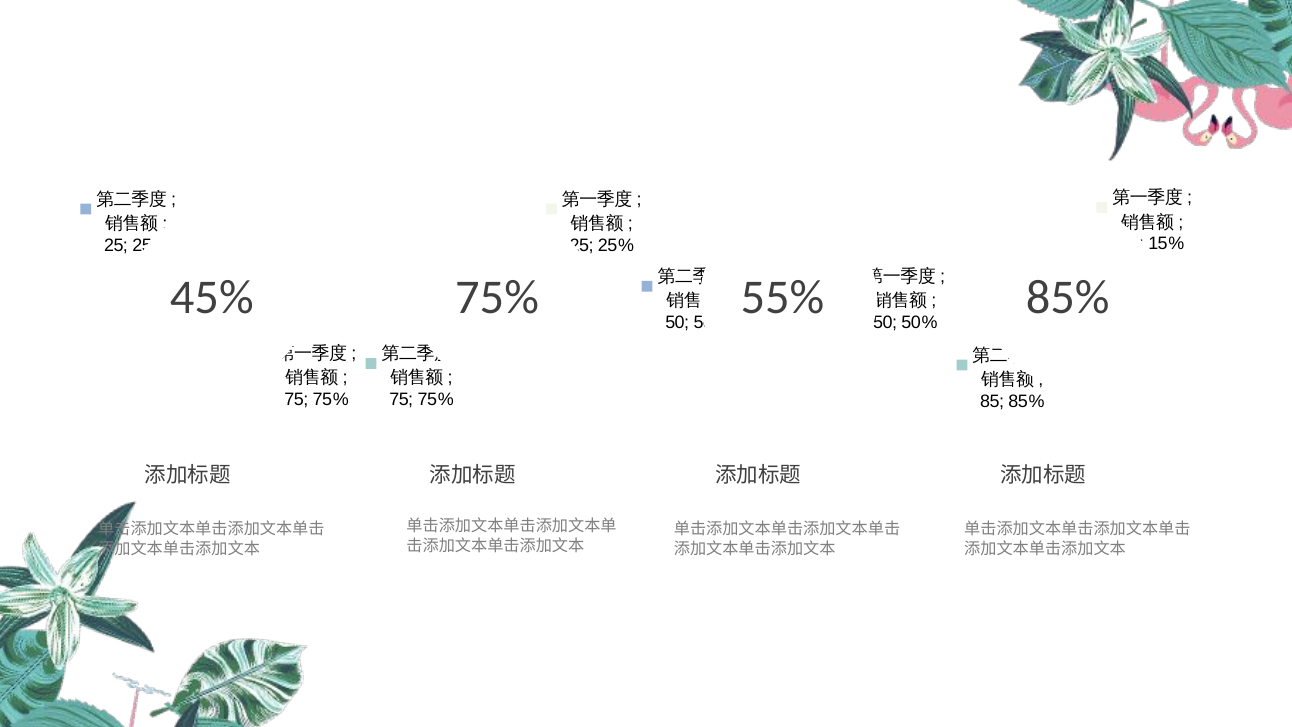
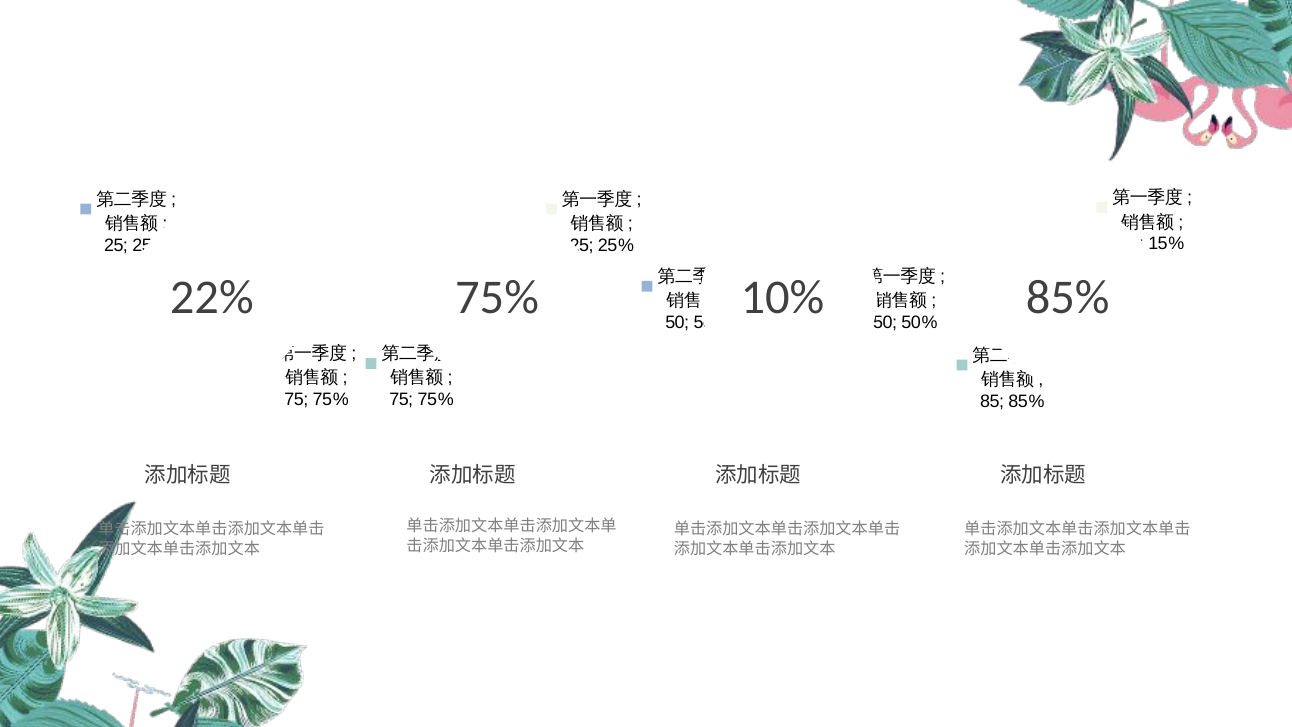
45%: 45% -> 22%
55%: 55% -> 10%
